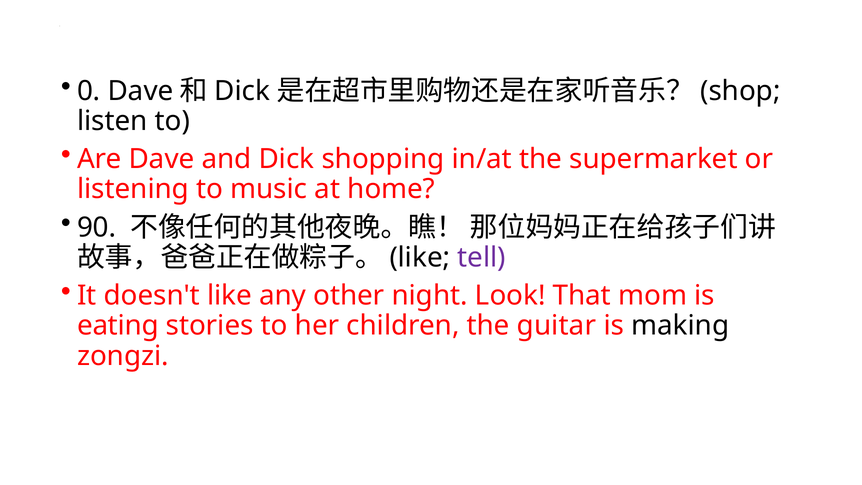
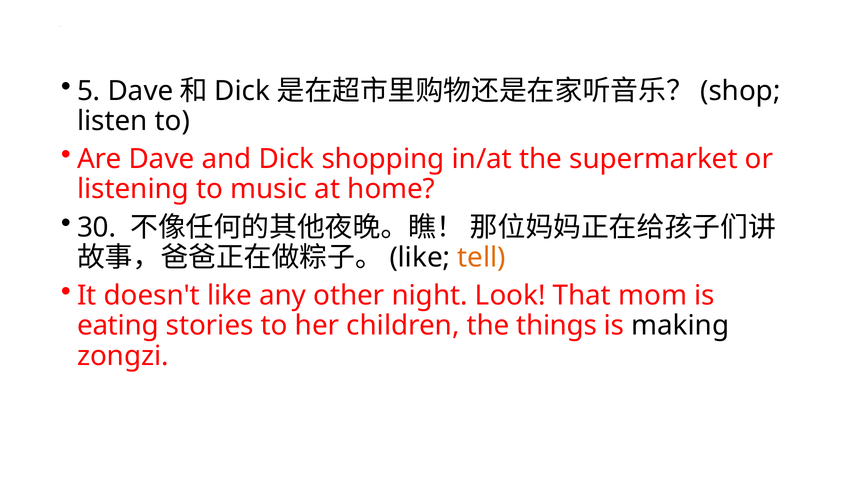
0: 0 -> 5
90: 90 -> 30
tell colour: purple -> orange
guitar: guitar -> things
